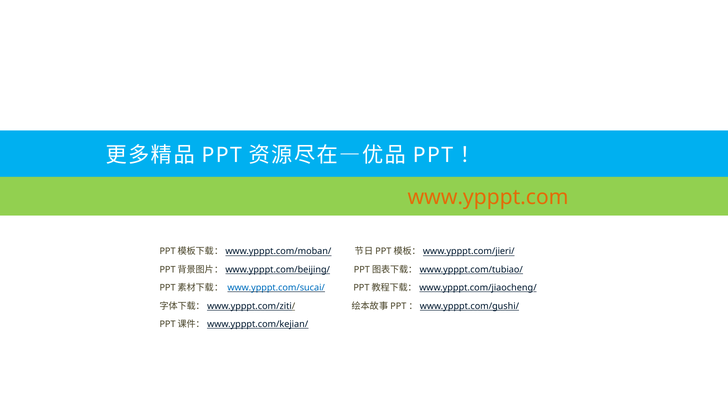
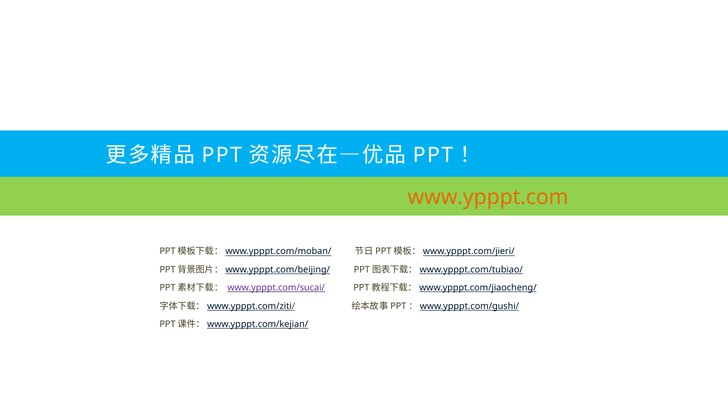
www.ypppt.com/sucai/ colour: blue -> purple
